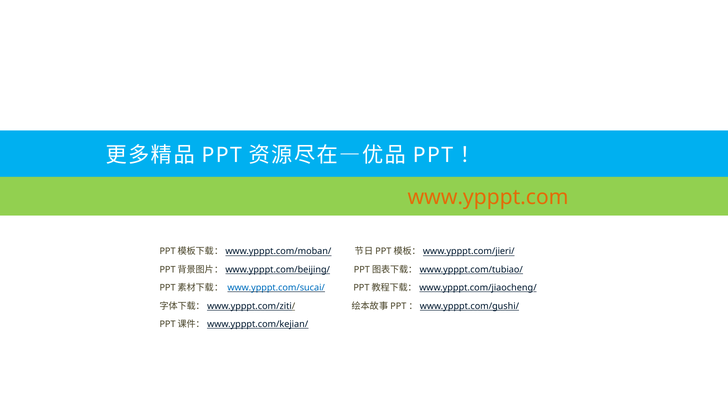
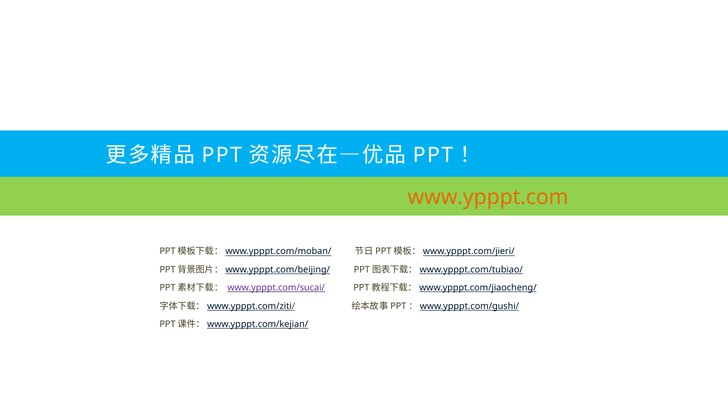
www.ypppt.com/sucai/ colour: blue -> purple
